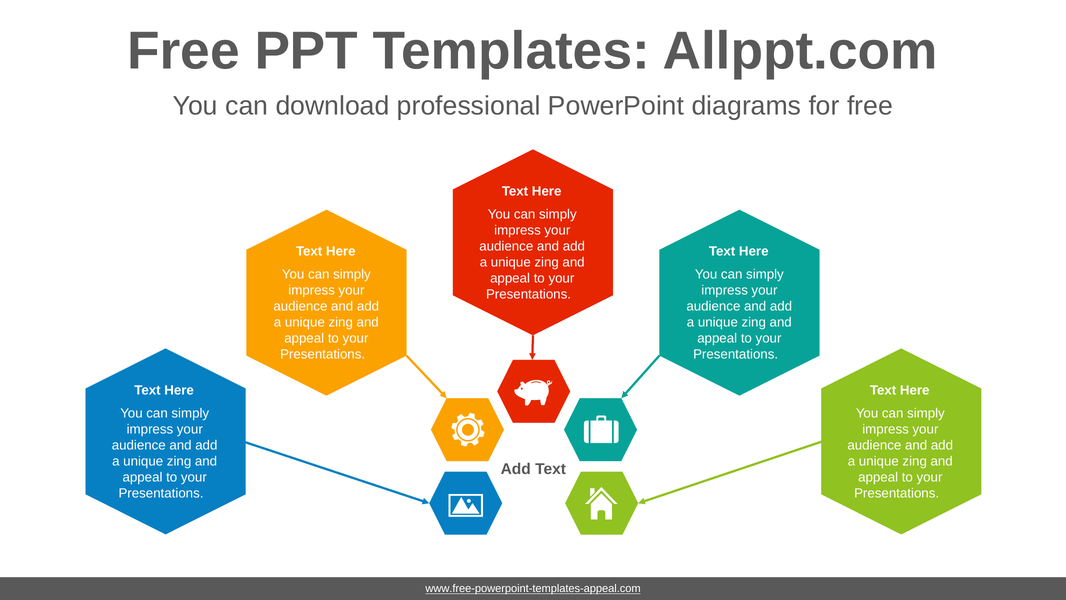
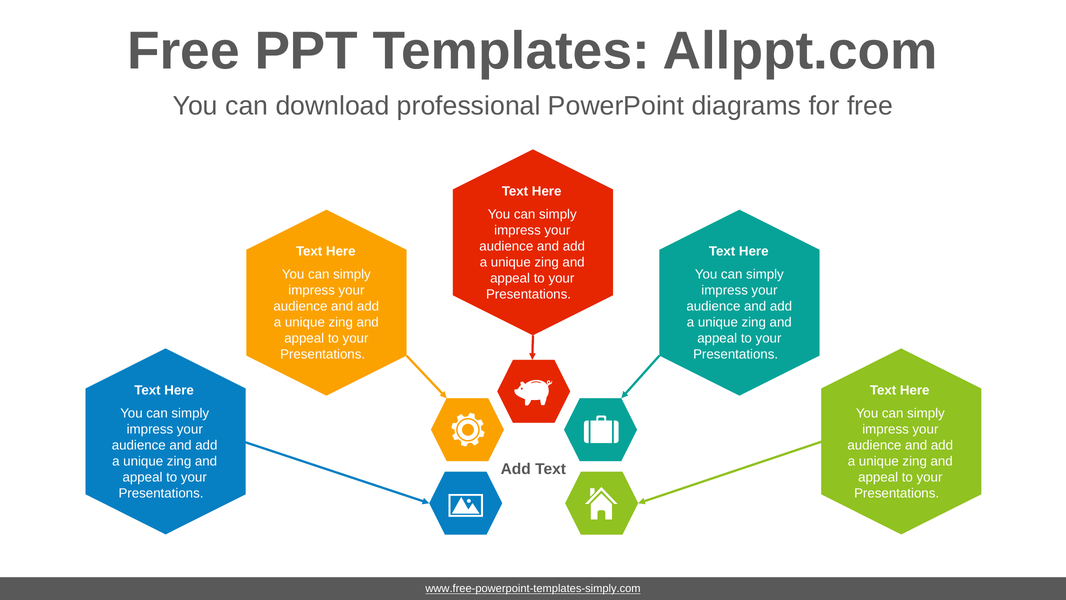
www.free-powerpoint-templates-appeal.com: www.free-powerpoint-templates-appeal.com -> www.free-powerpoint-templates-simply.com
